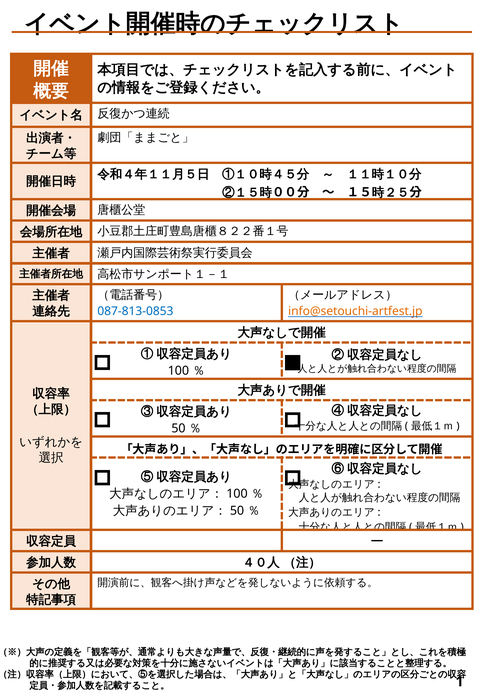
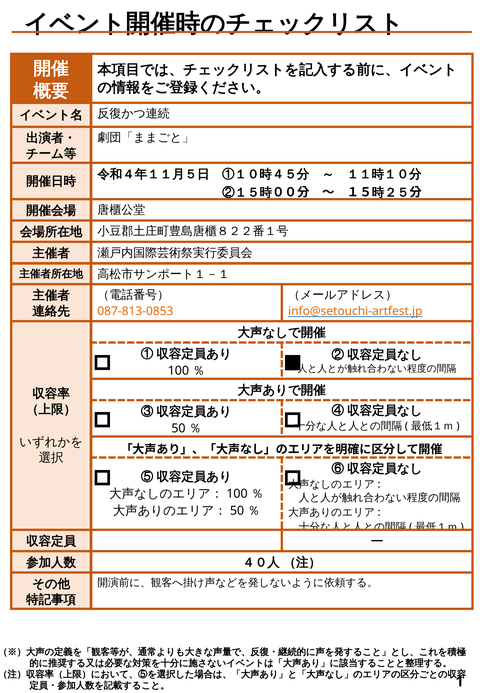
087-813-0853 colour: blue -> orange
